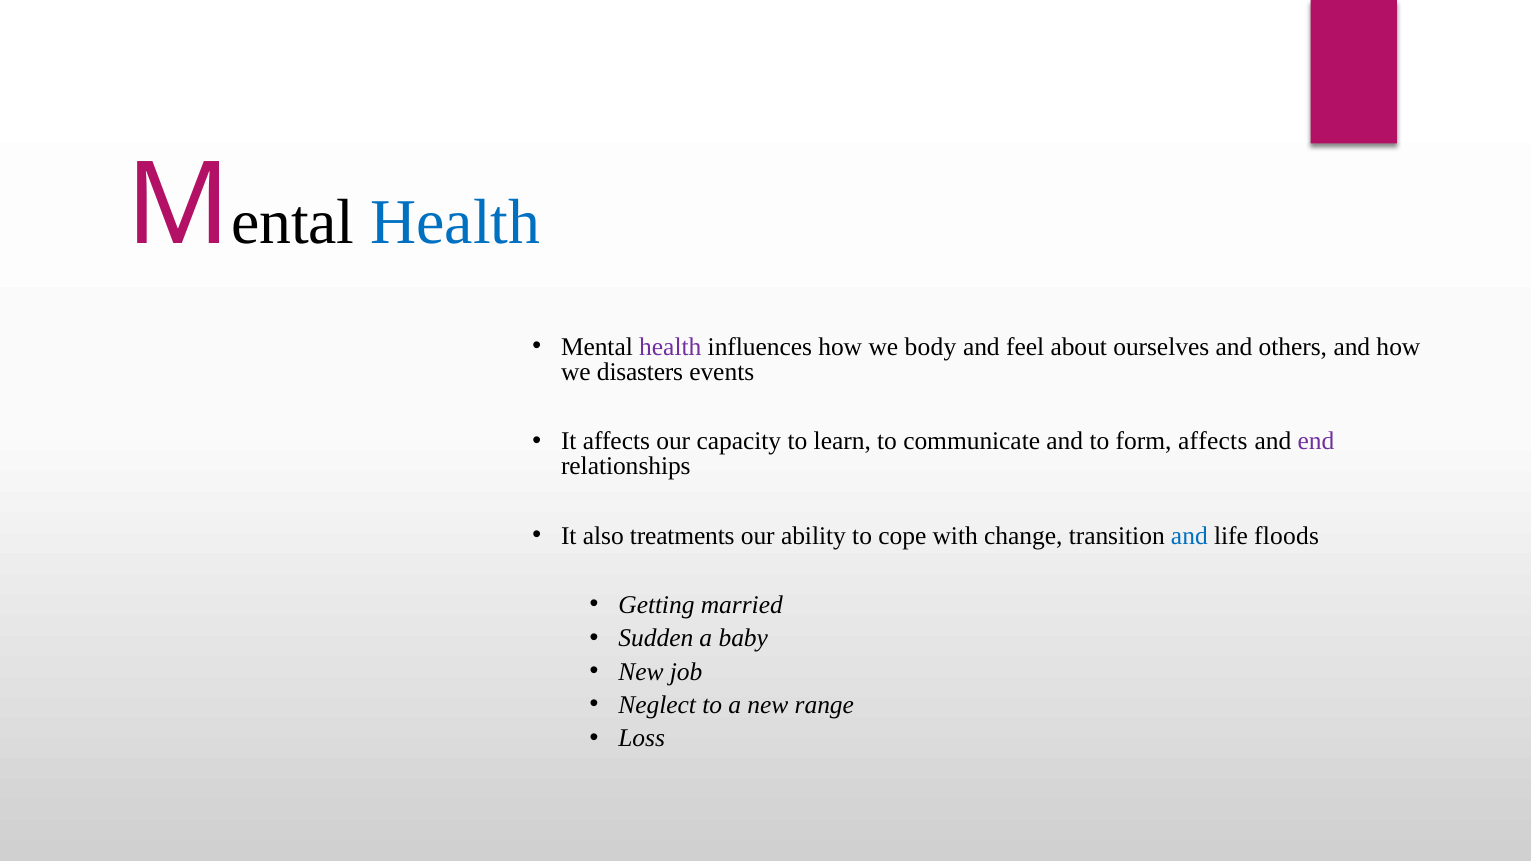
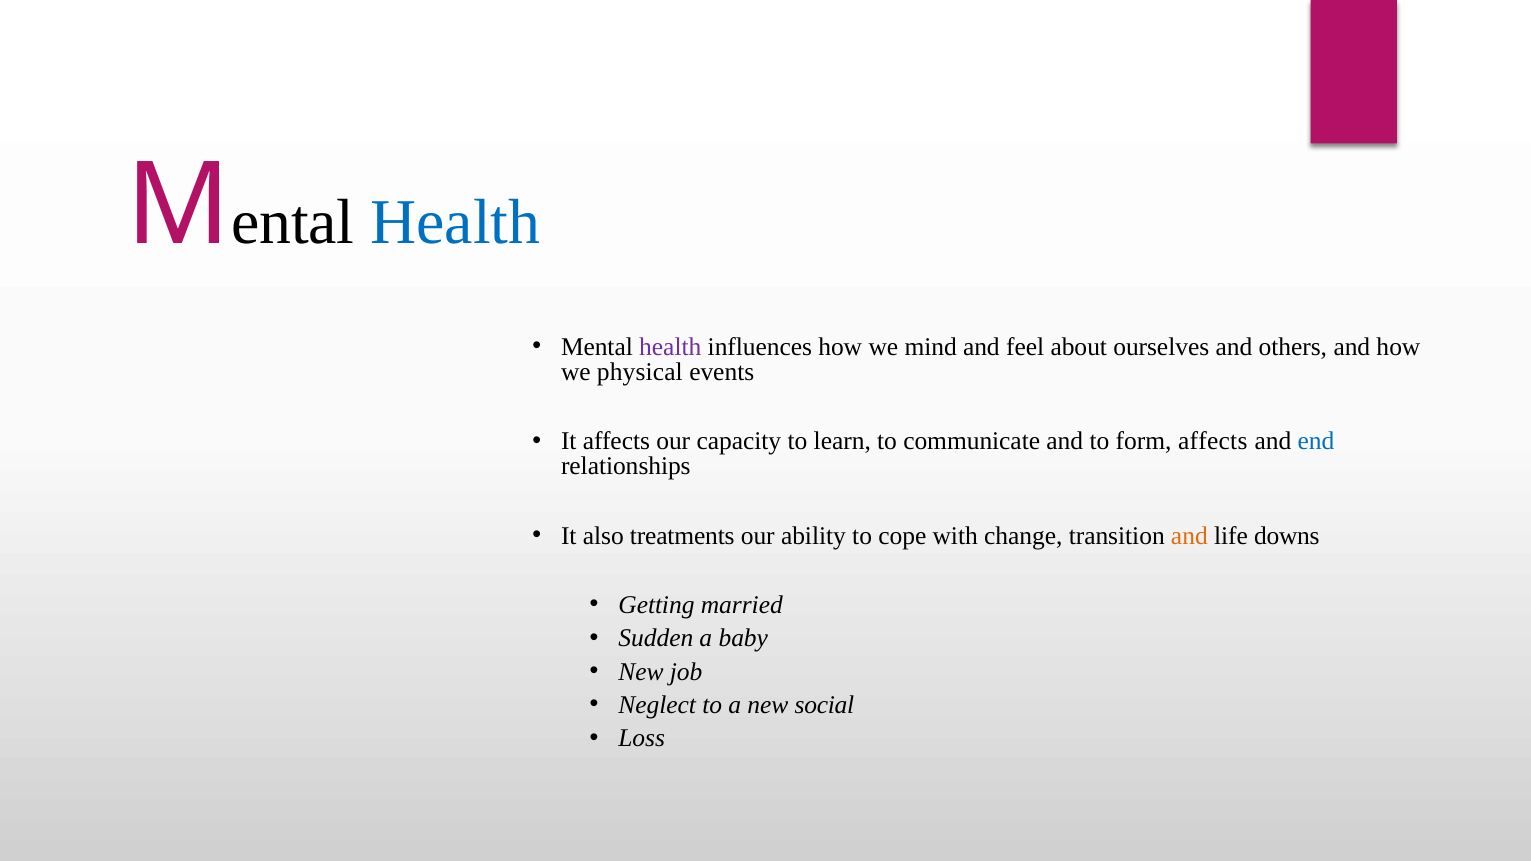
body: body -> mind
disasters: disasters -> physical
end colour: purple -> blue
and at (1189, 536) colour: blue -> orange
floods: floods -> downs
range: range -> social
